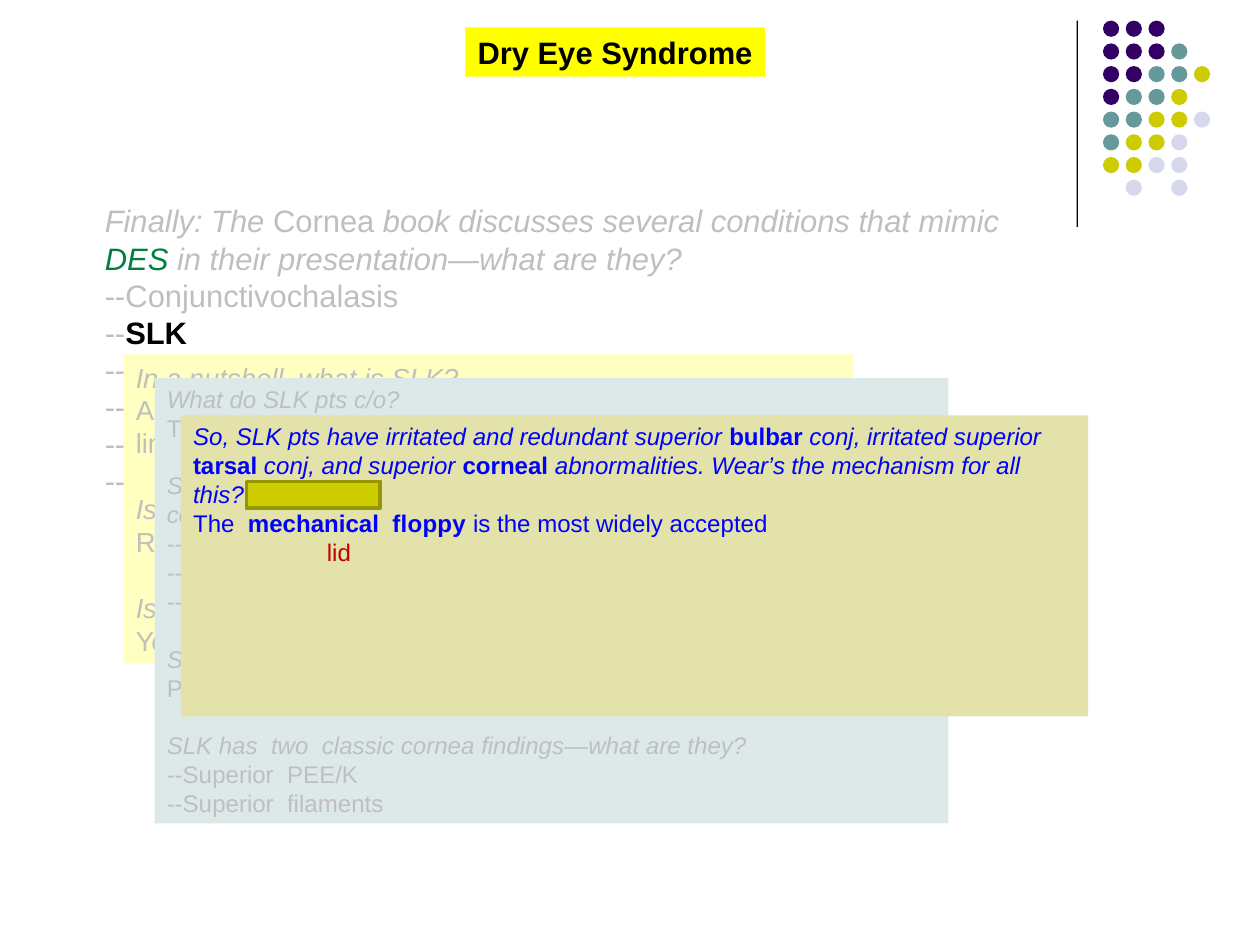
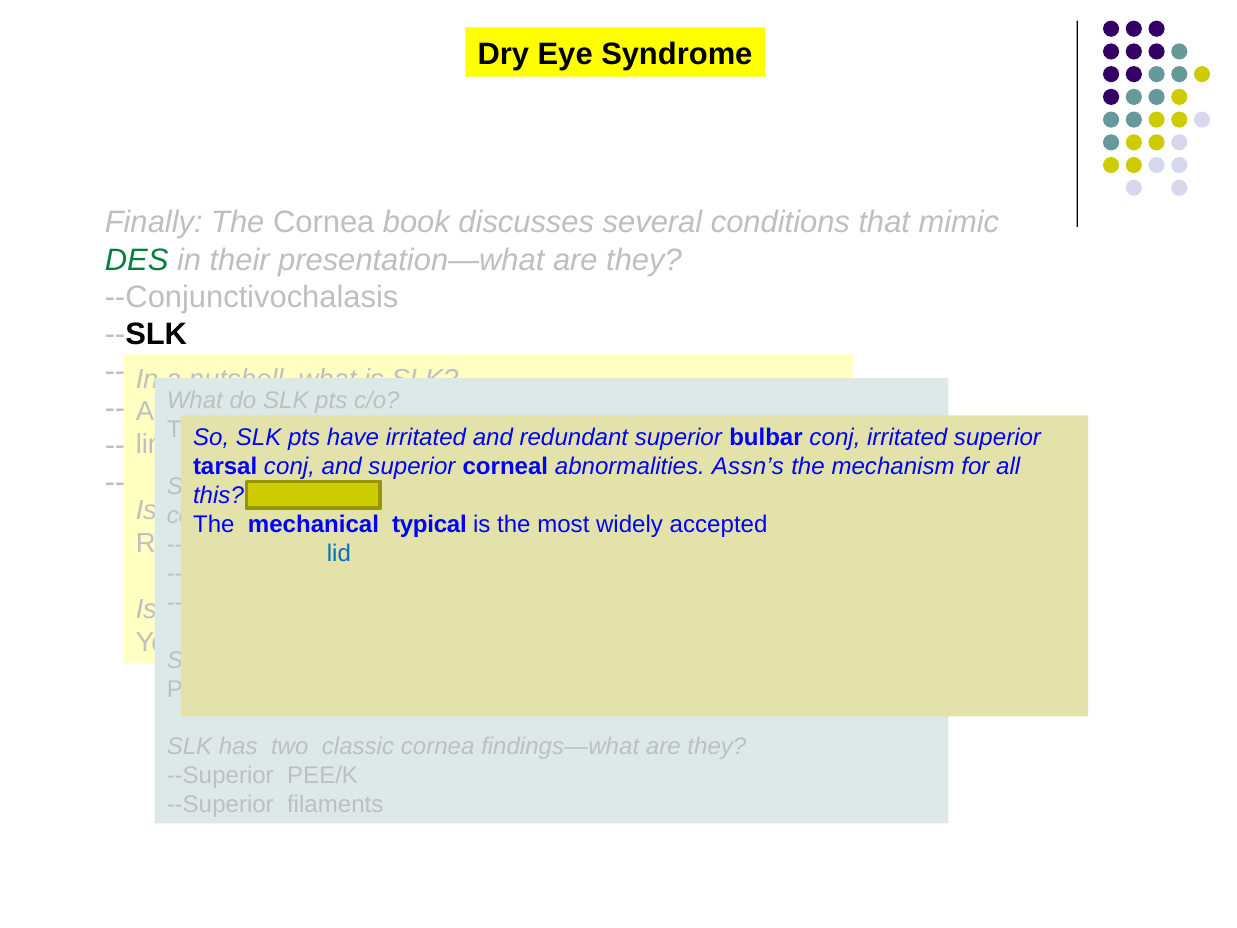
Wear’s: Wear’s -> Assn’s
floppy: floppy -> typical
lid colour: red -> blue
